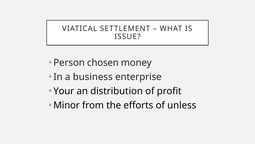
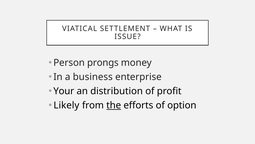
chosen: chosen -> prongs
Minor: Minor -> Likely
the underline: none -> present
unless: unless -> option
